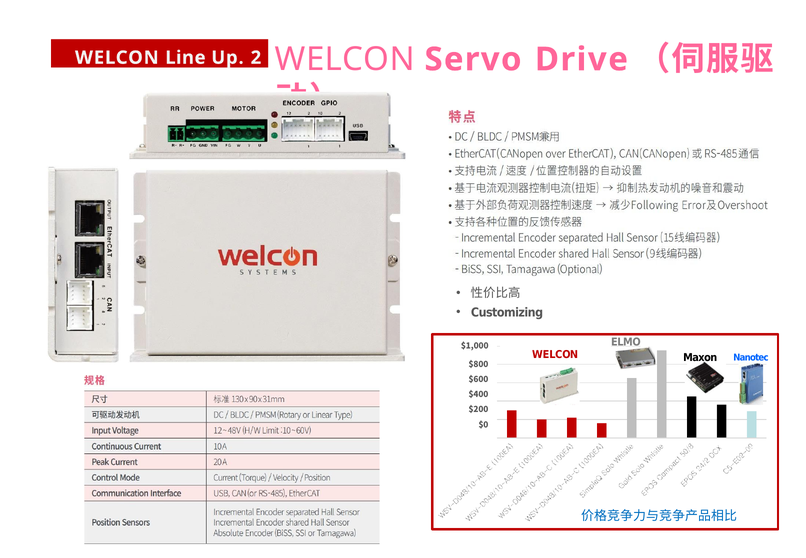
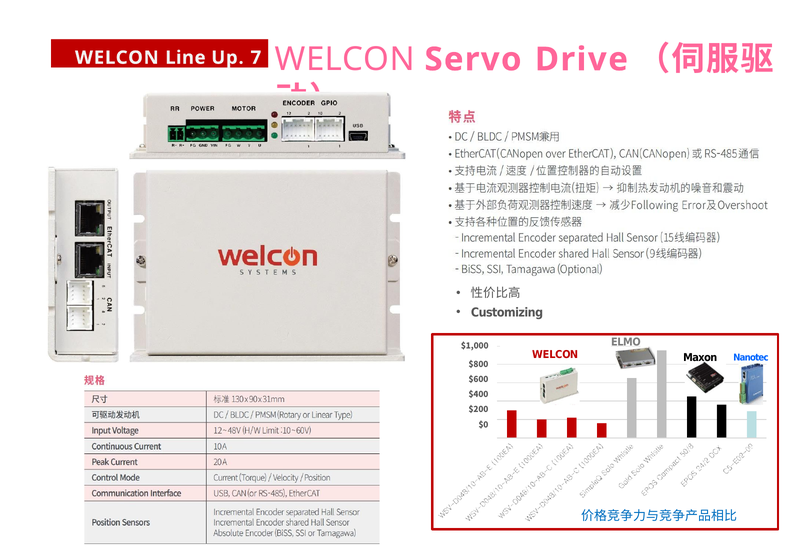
2: 2 -> 7
